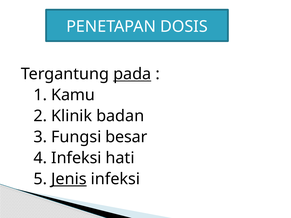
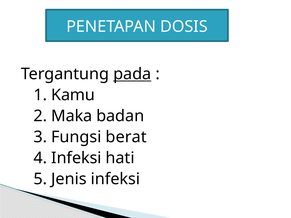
Klinik: Klinik -> Maka
besar: besar -> berat
Jenis underline: present -> none
